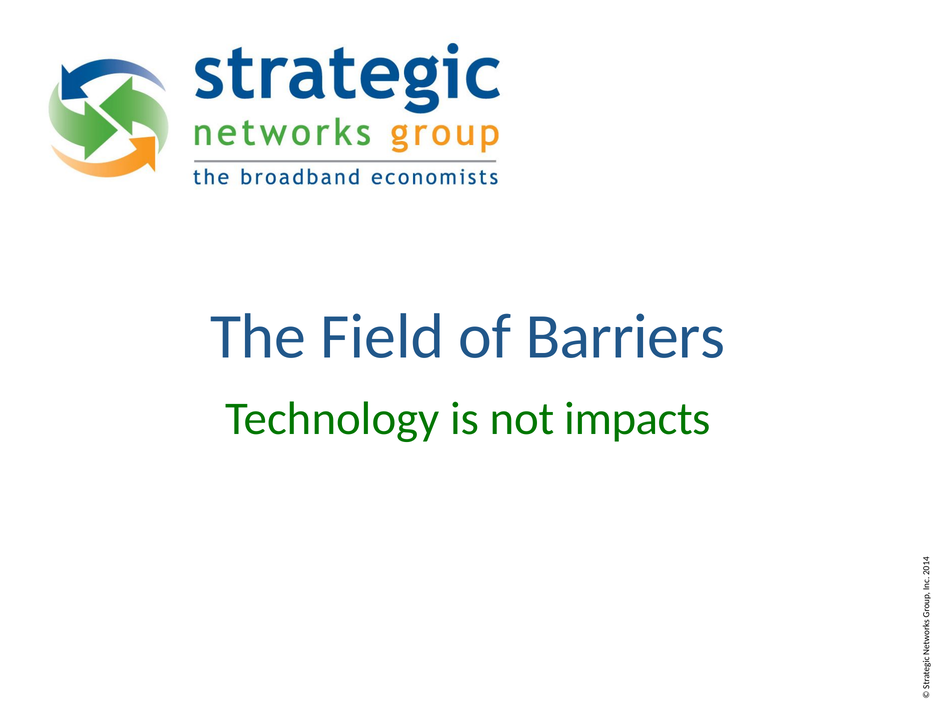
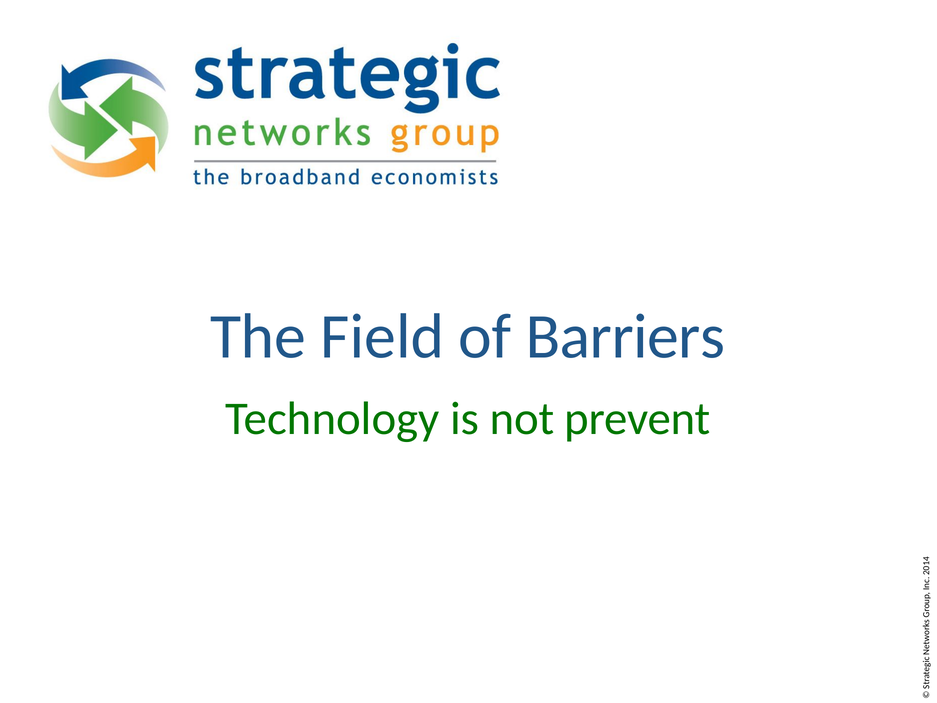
impacts: impacts -> prevent
